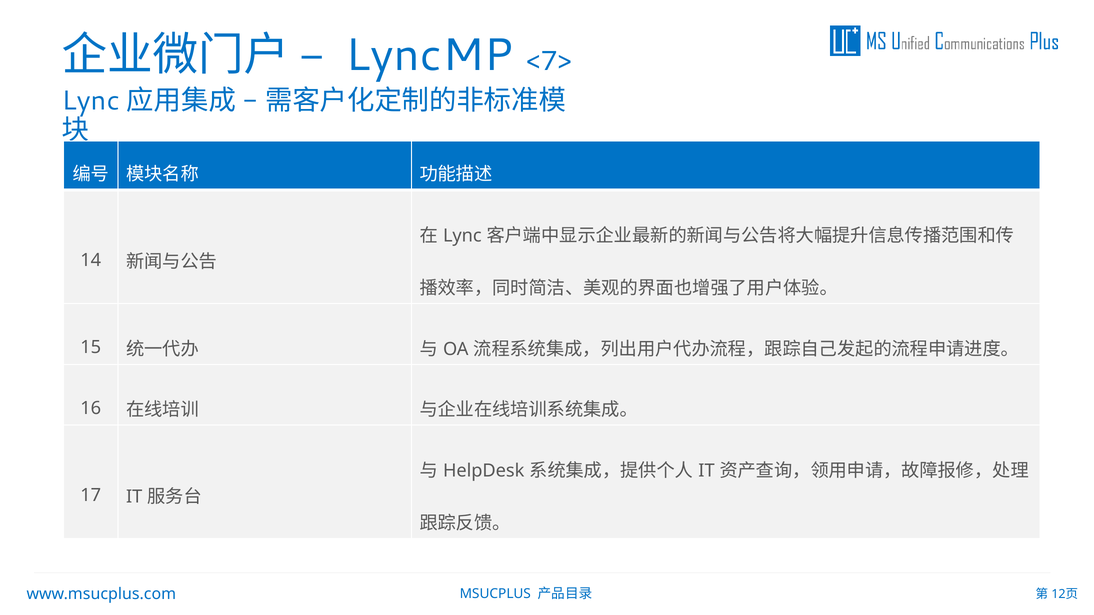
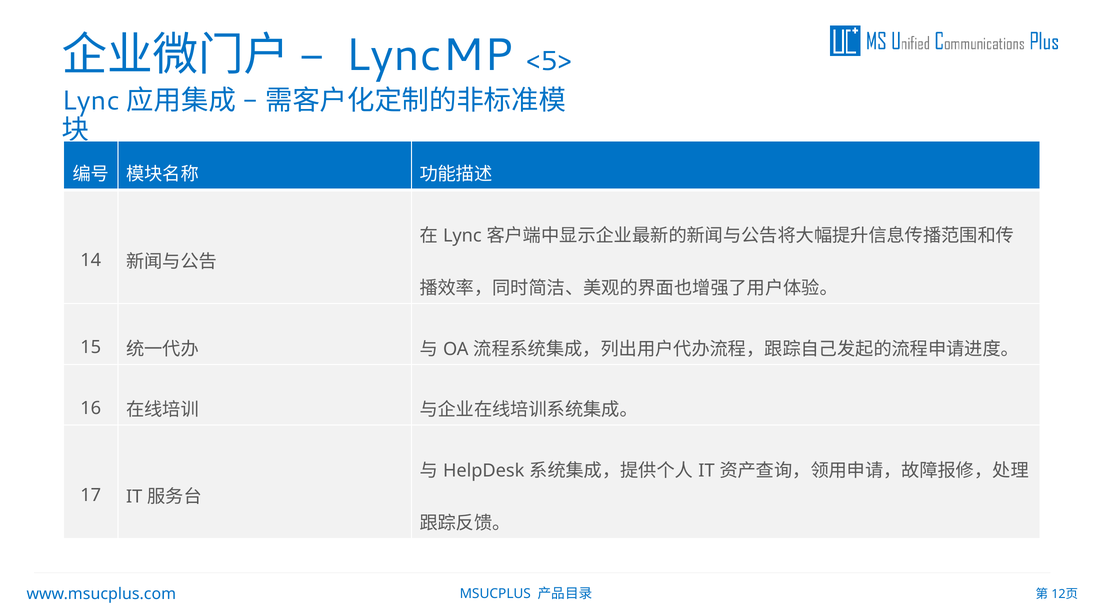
<7>: <7> -> <5>
